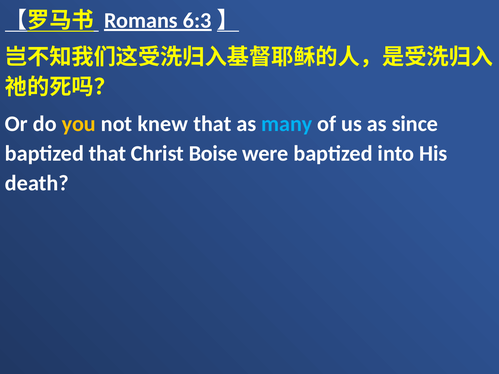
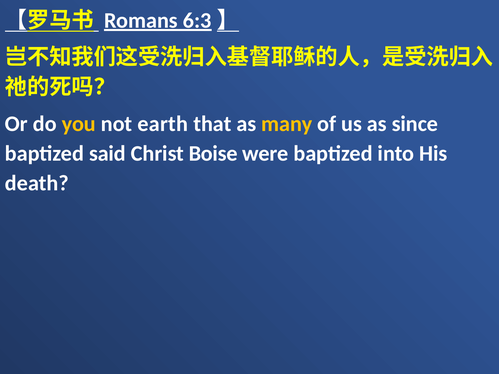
knew: knew -> earth
many colour: light blue -> yellow
baptized that: that -> said
